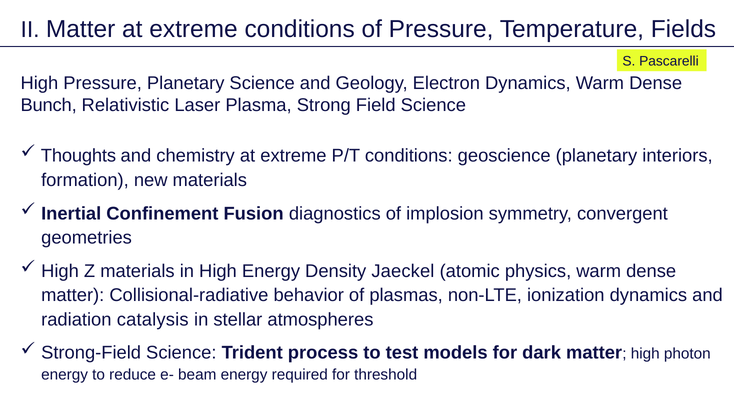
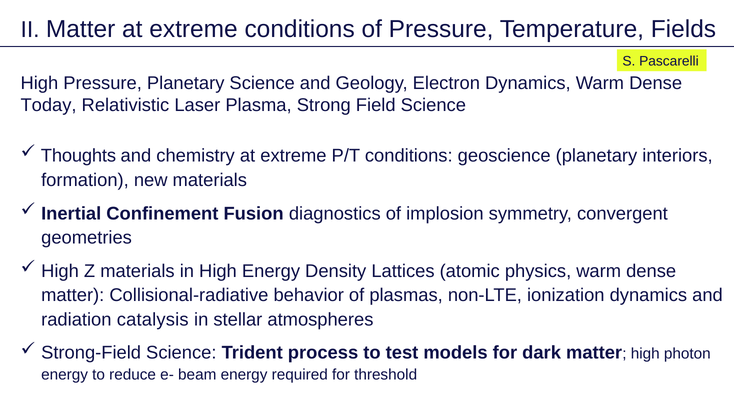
Bunch: Bunch -> Today
Jaeckel: Jaeckel -> Lattices
